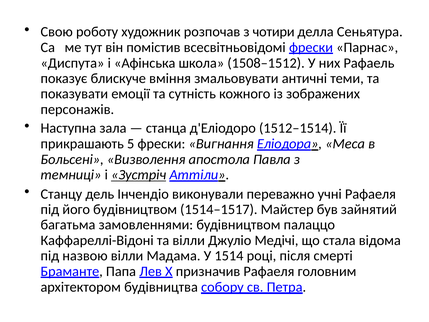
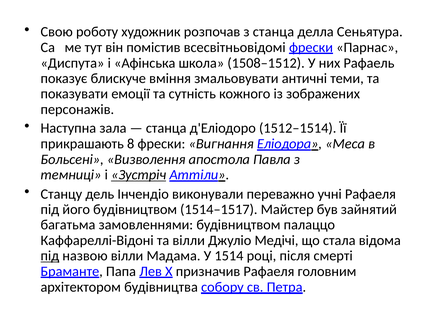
з чотири: чотири -> станца
5: 5 -> 8
під at (50, 256) underline: none -> present
